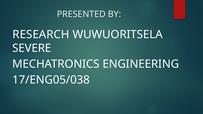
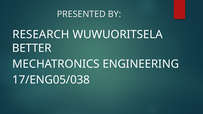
SEVERE: SEVERE -> BETTER
